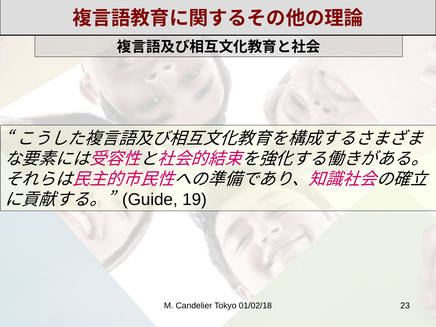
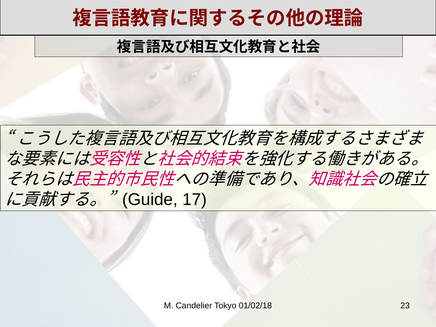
19: 19 -> 17
